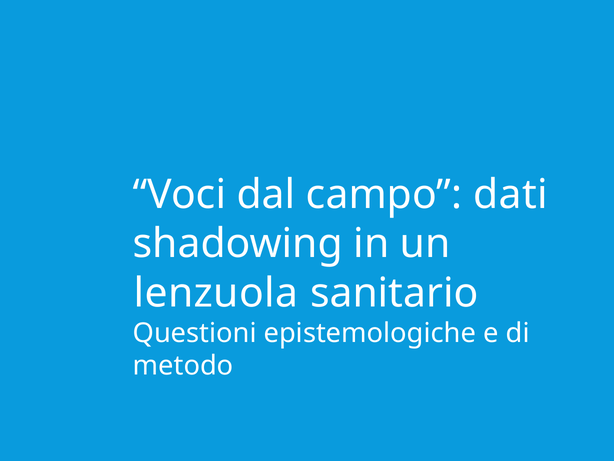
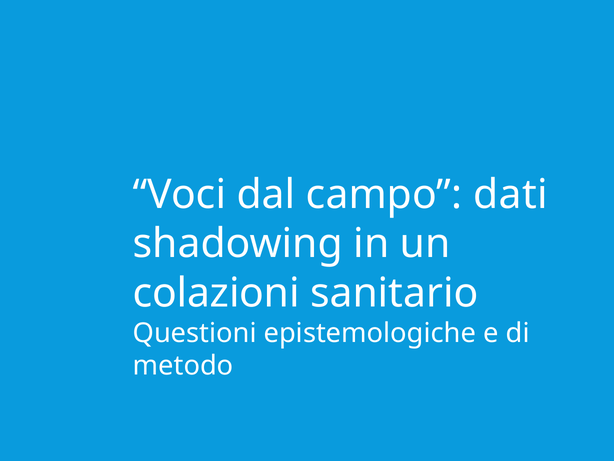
lenzuola: lenzuola -> colazioni
